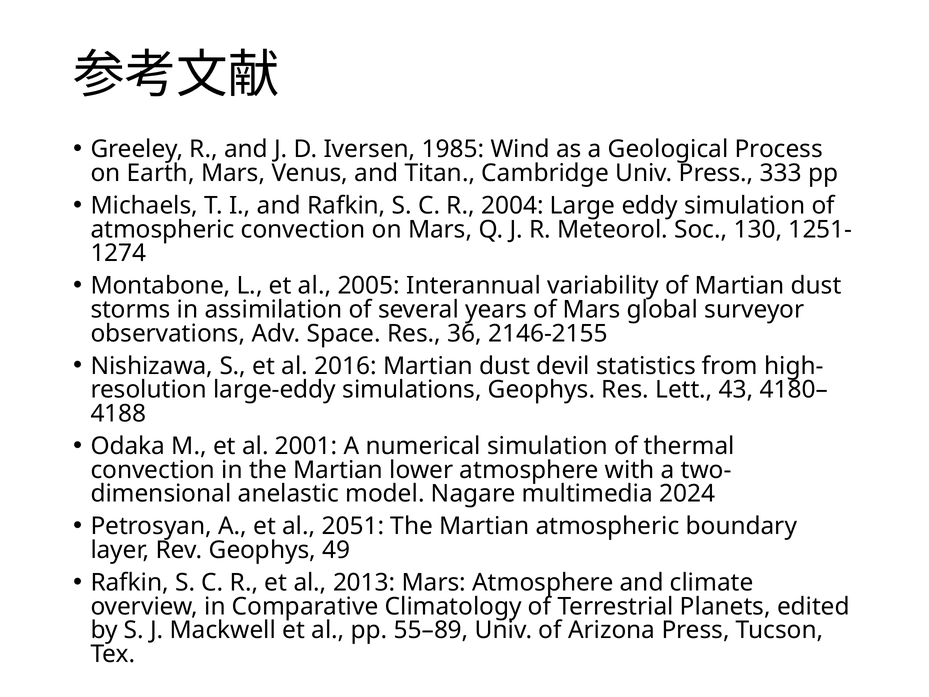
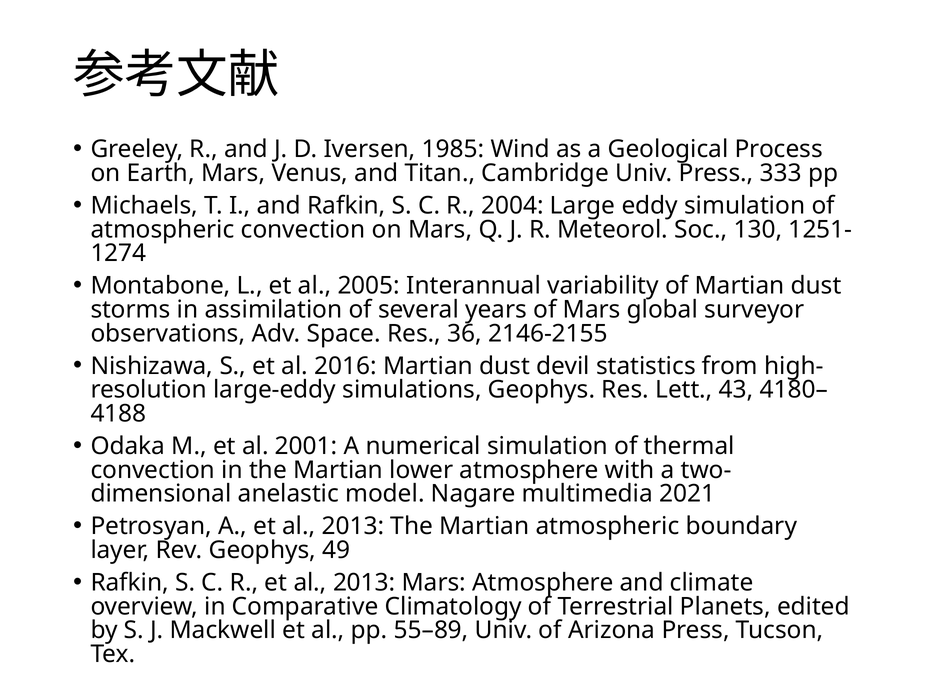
2024: 2024 -> 2021
A et al 2051: 2051 -> 2013
